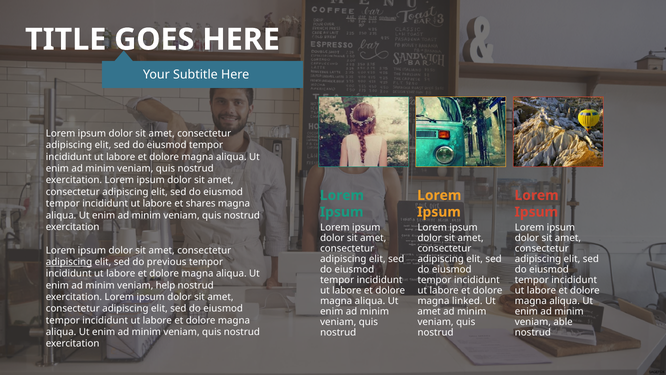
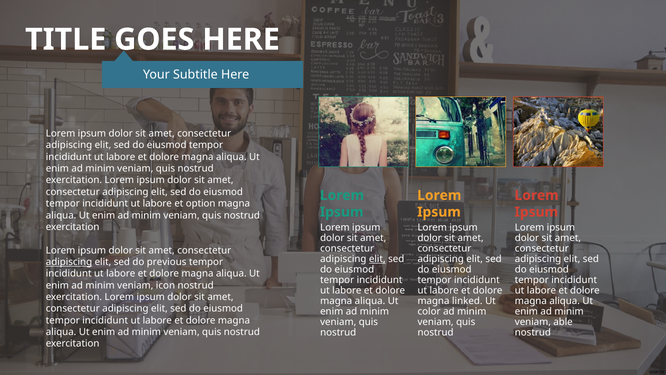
shares: shares -> option
elit at (377, 259) underline: none -> present
help: help -> icon
amet at (429, 311): amet -> color
